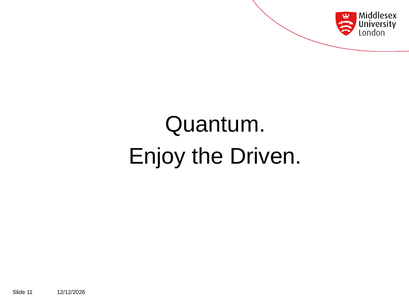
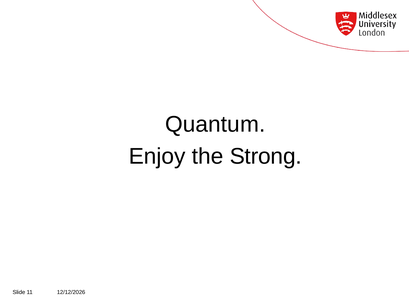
Driven: Driven -> Strong
